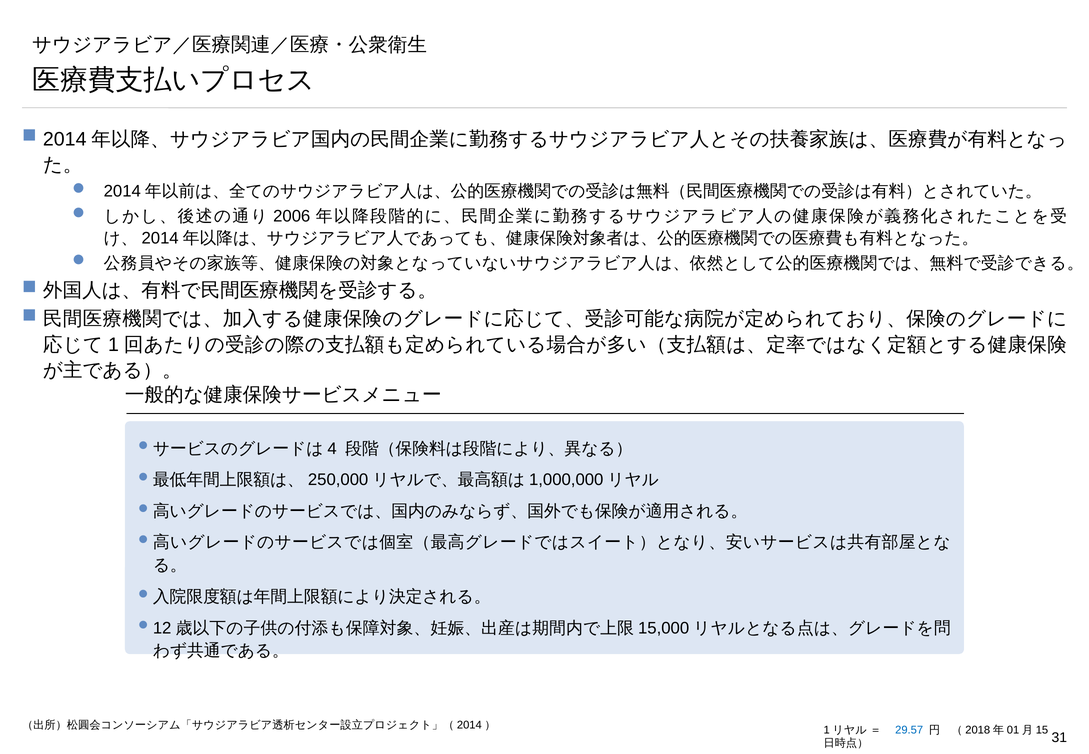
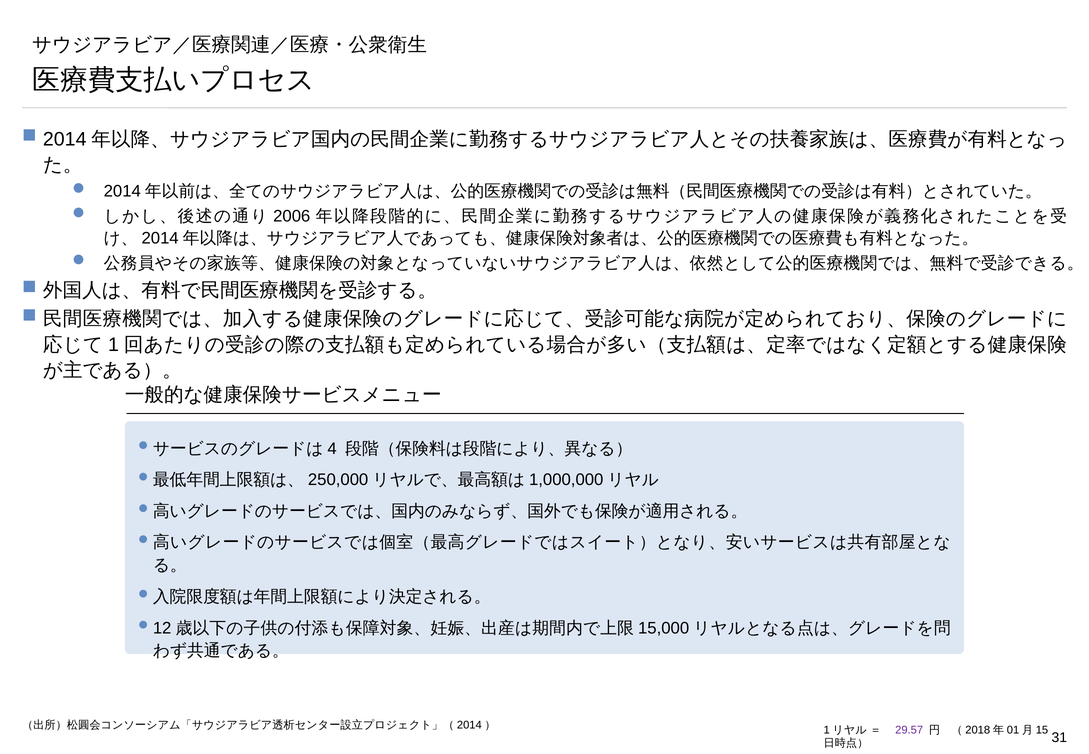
29.57 colour: blue -> purple
